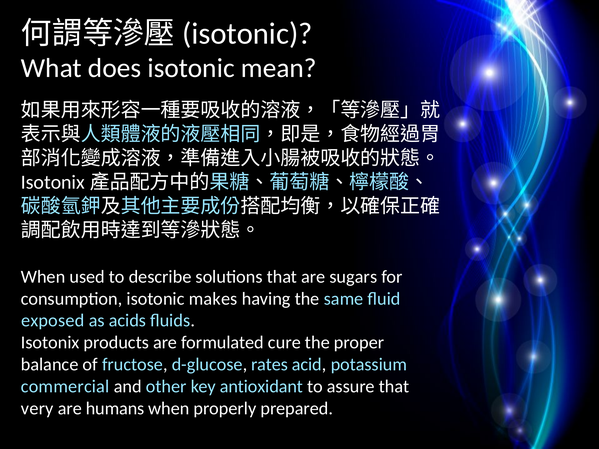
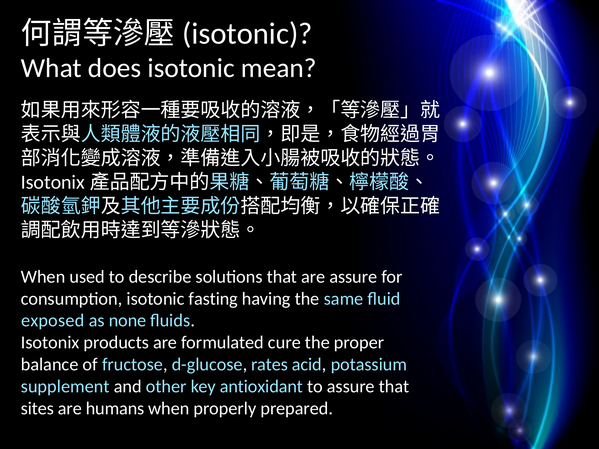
are sugars: sugars -> assure
makes: makes -> fasting
acids: acids -> none
commercial: commercial -> supplement
very: very -> sites
